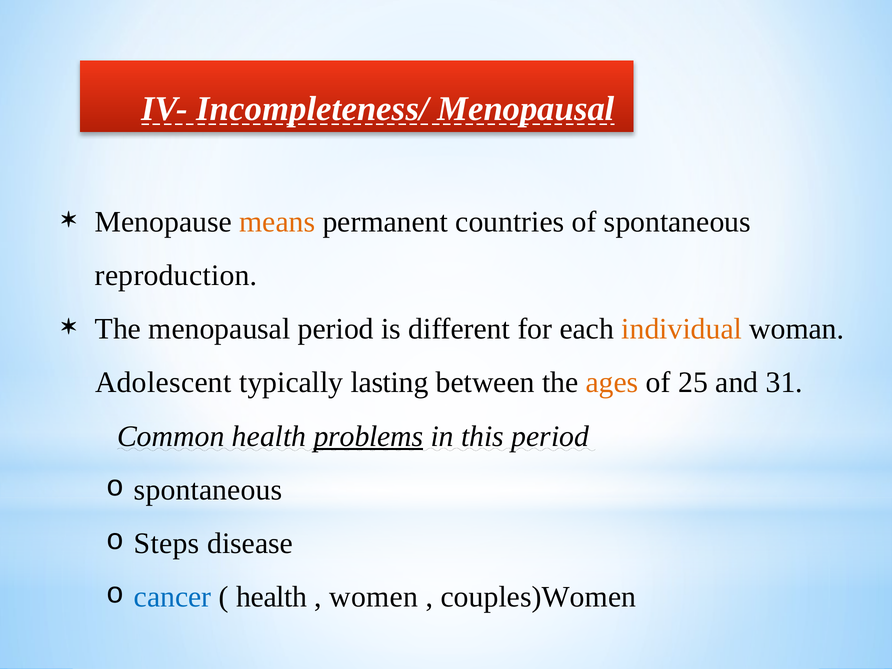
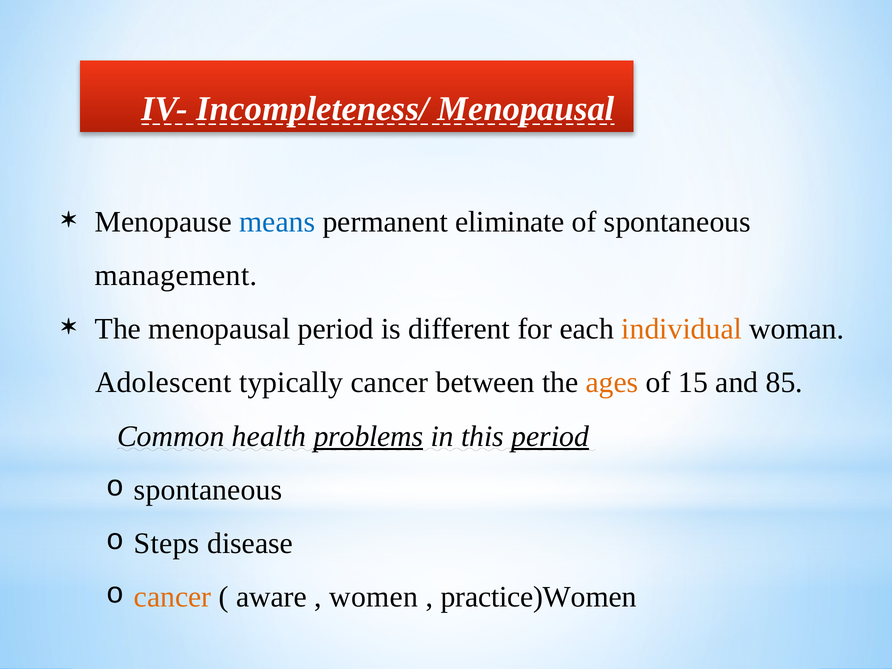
means colour: orange -> blue
countries: countries -> eliminate
reproduction: reproduction -> management
typically lasting: lasting -> cancer
25: 25 -> 15
31: 31 -> 85
period at (550, 436) underline: none -> present
cancer at (173, 597) colour: blue -> orange
health at (272, 597): health -> aware
couples)Women: couples)Women -> practice)Women
